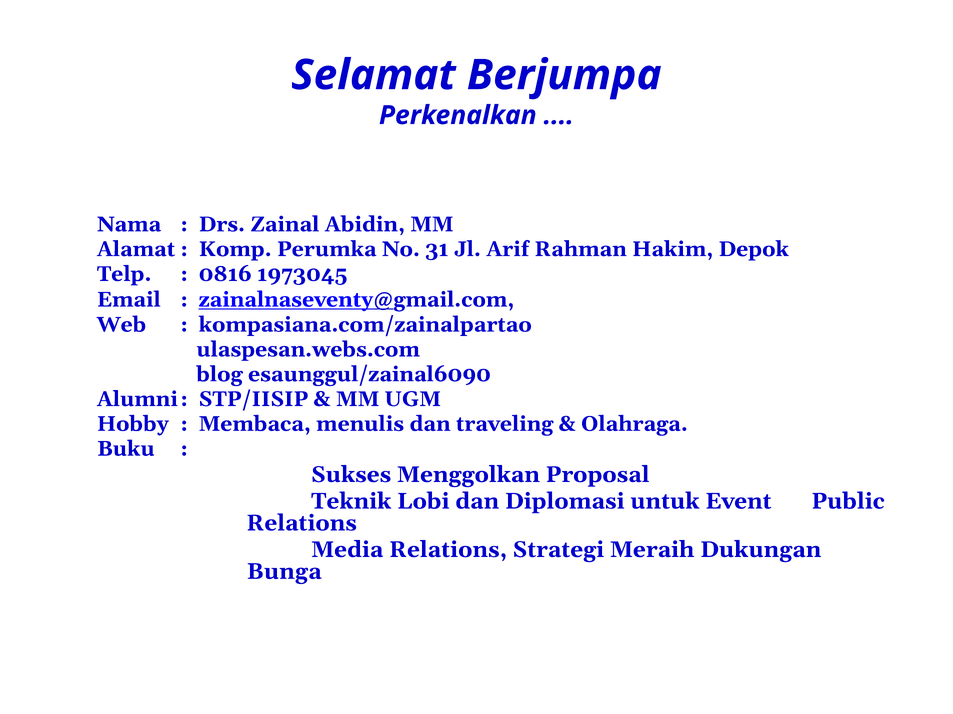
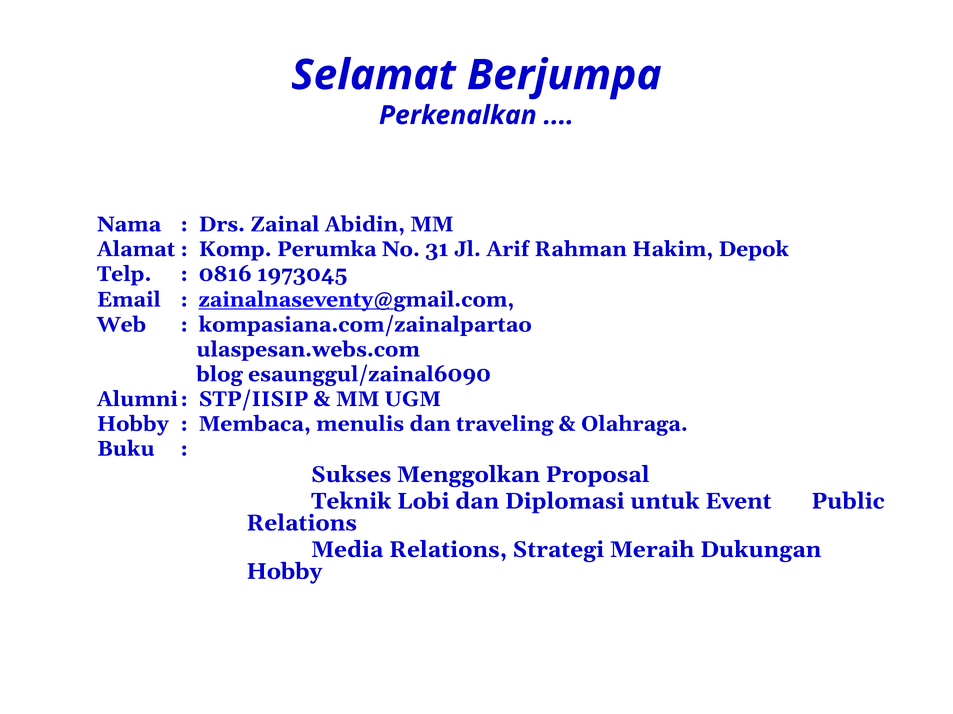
Bunga at (284, 572): Bunga -> Hobby
